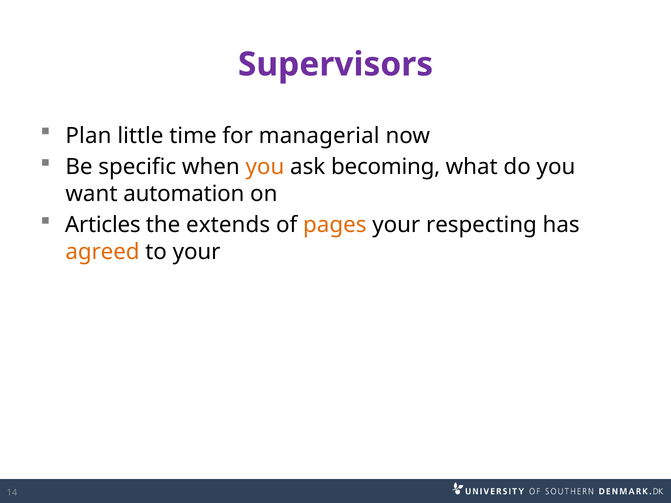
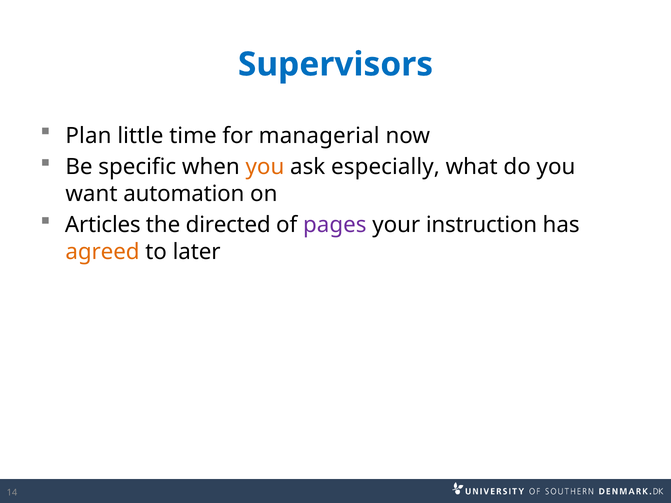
Supervisors colour: purple -> blue
becoming: becoming -> especially
extends: extends -> directed
pages colour: orange -> purple
respecting: respecting -> instruction
to your: your -> later
